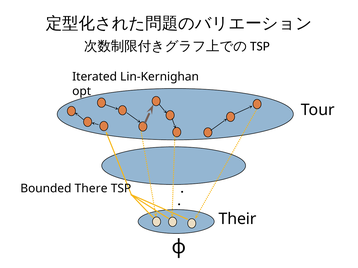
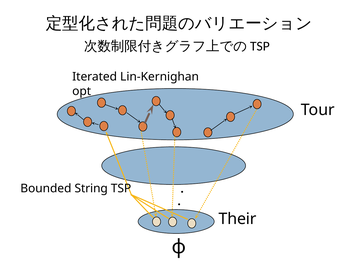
There: There -> String
